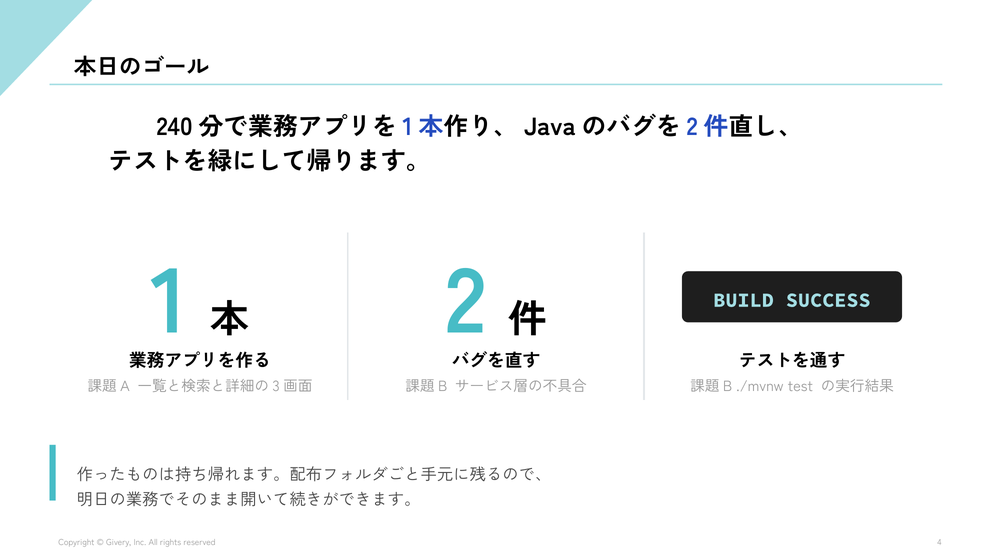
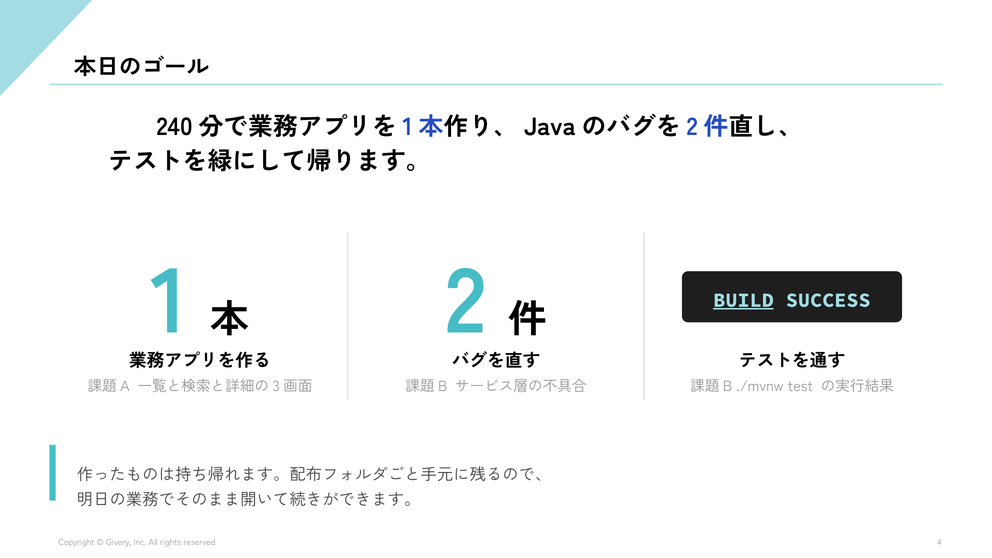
BUILD underline: none -> present
